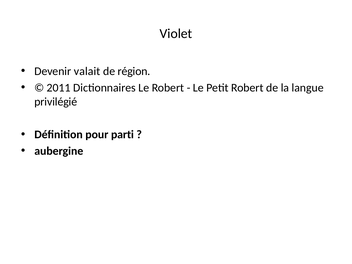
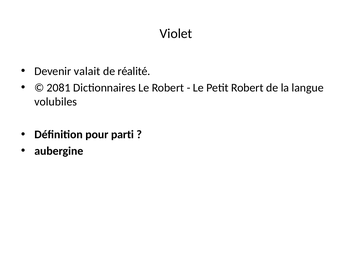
région: région -> réalité
2011: 2011 -> 2081
privilégié: privilégié -> volubiles
